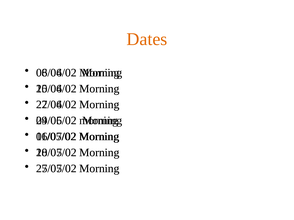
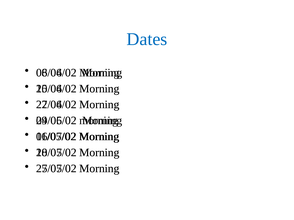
Dates colour: orange -> blue
